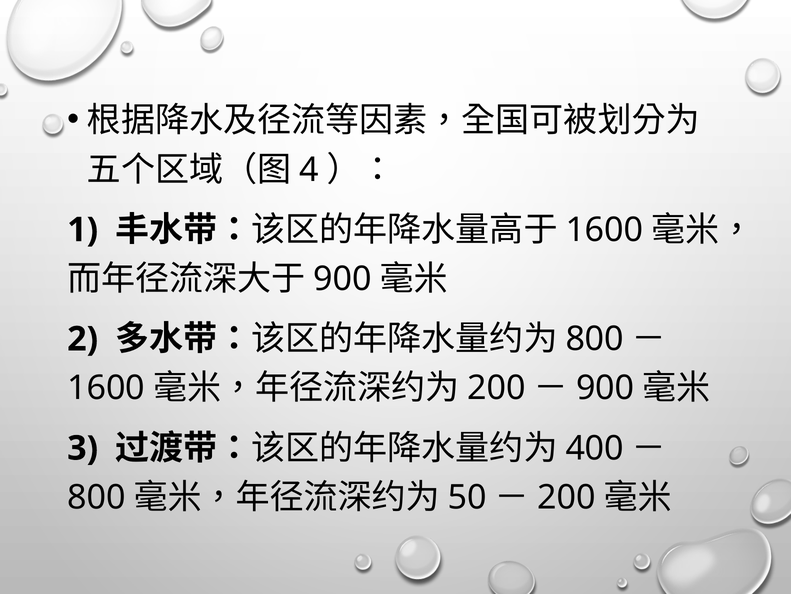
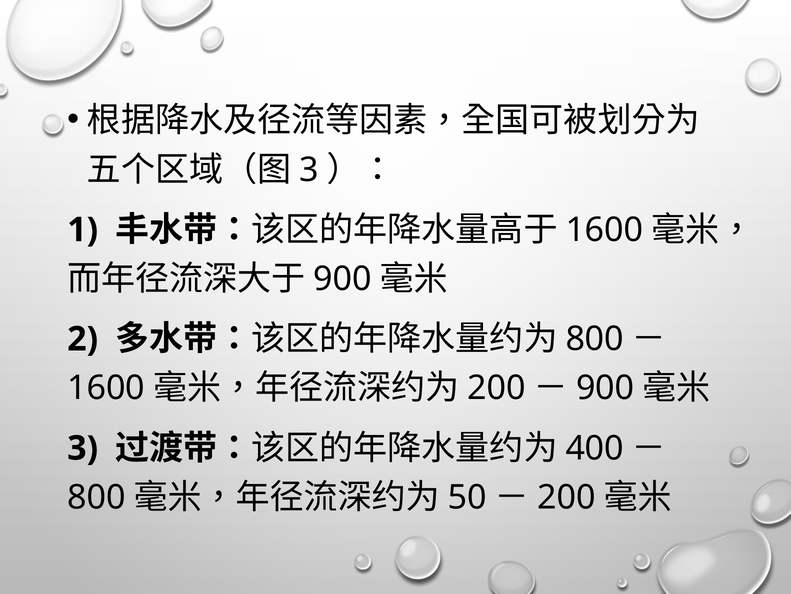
4 at (309, 170): 4 -> 3
